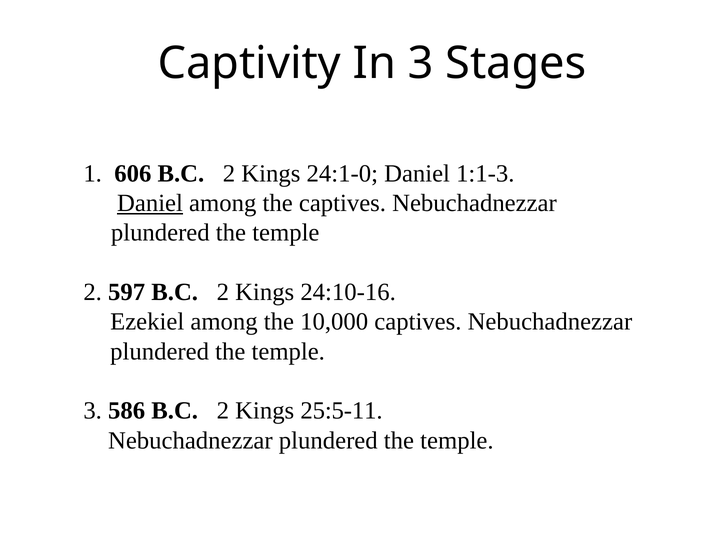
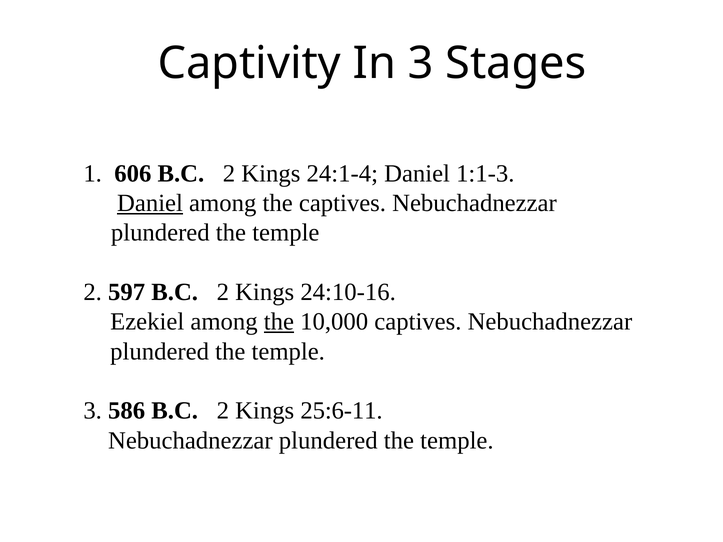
24:1-0: 24:1-0 -> 24:1-4
the at (279, 322) underline: none -> present
25:5-11: 25:5-11 -> 25:6-11
